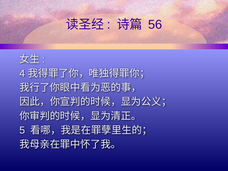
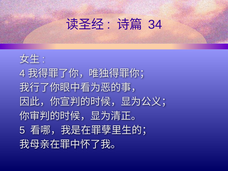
56: 56 -> 34
